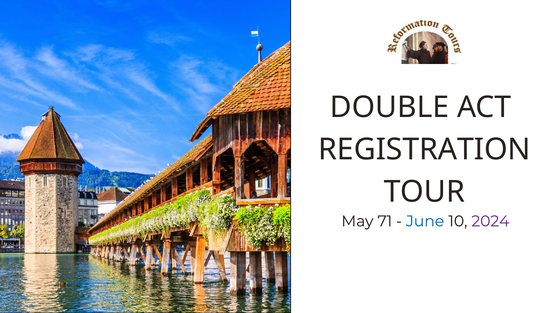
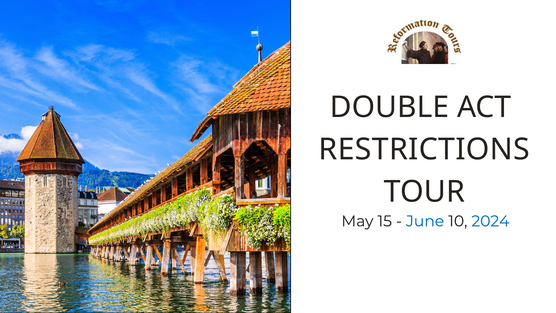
REGISTRATION: REGISTRATION -> RESTRICTIONS
71: 71 -> 15
2024 colour: purple -> blue
